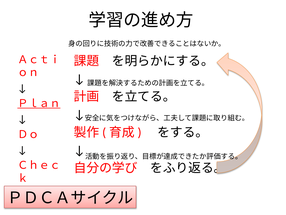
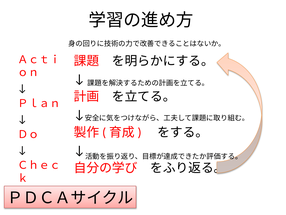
Ｐｌａｎ underline: present -> none
